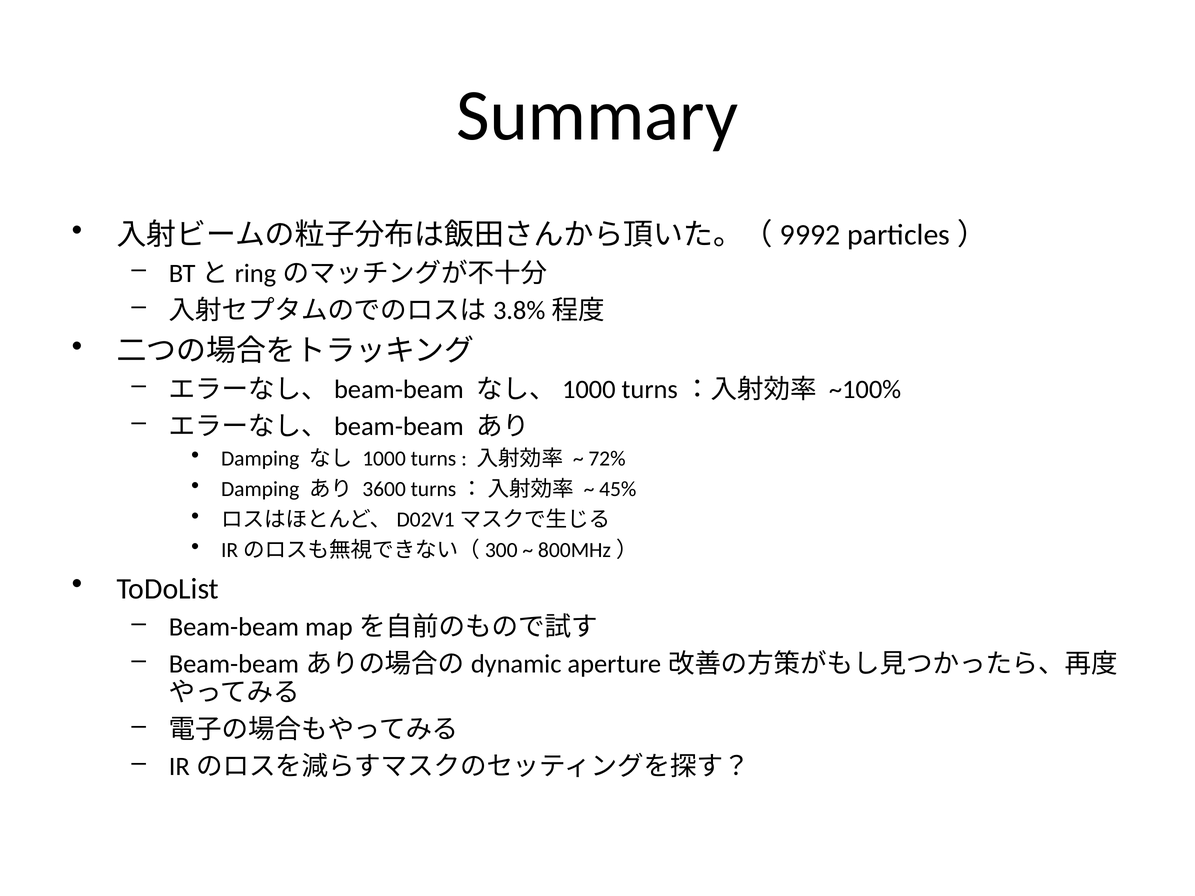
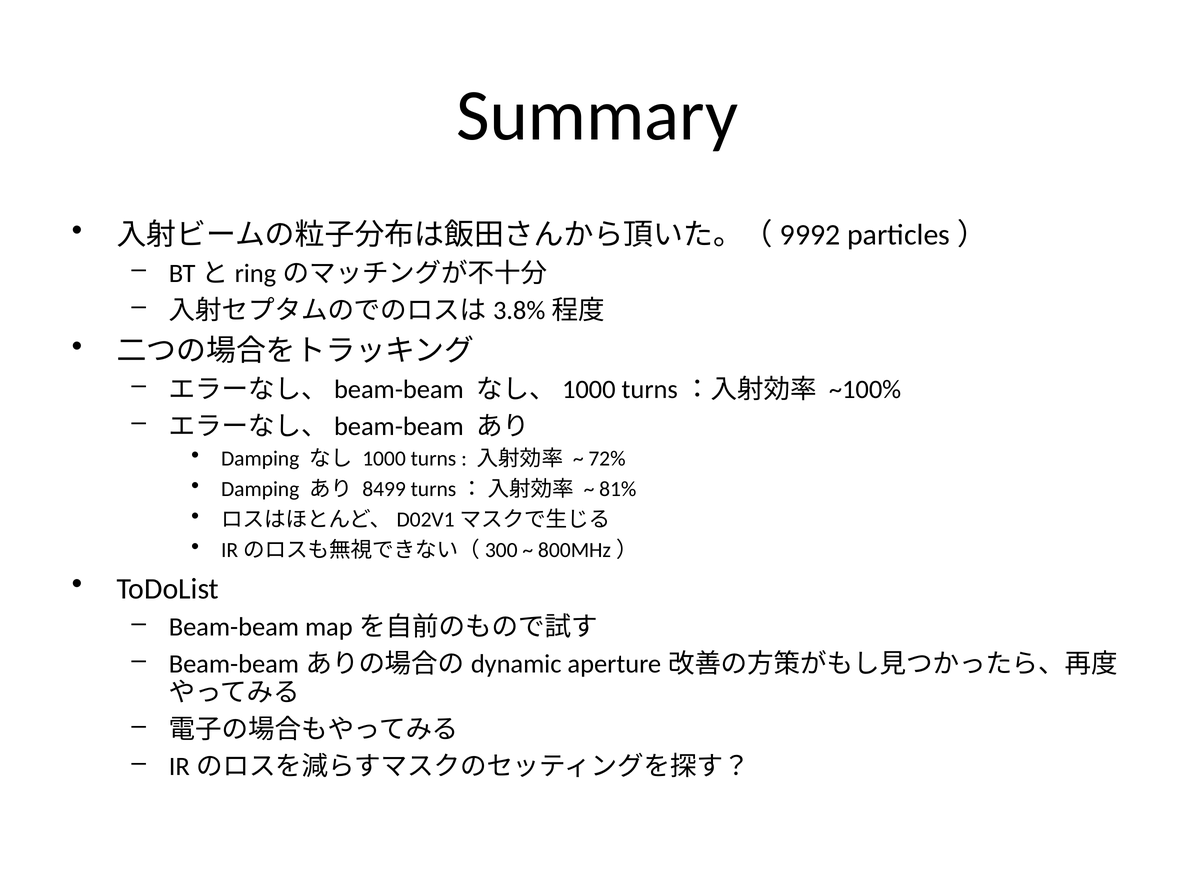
3600: 3600 -> 8499
45%: 45% -> 81%
